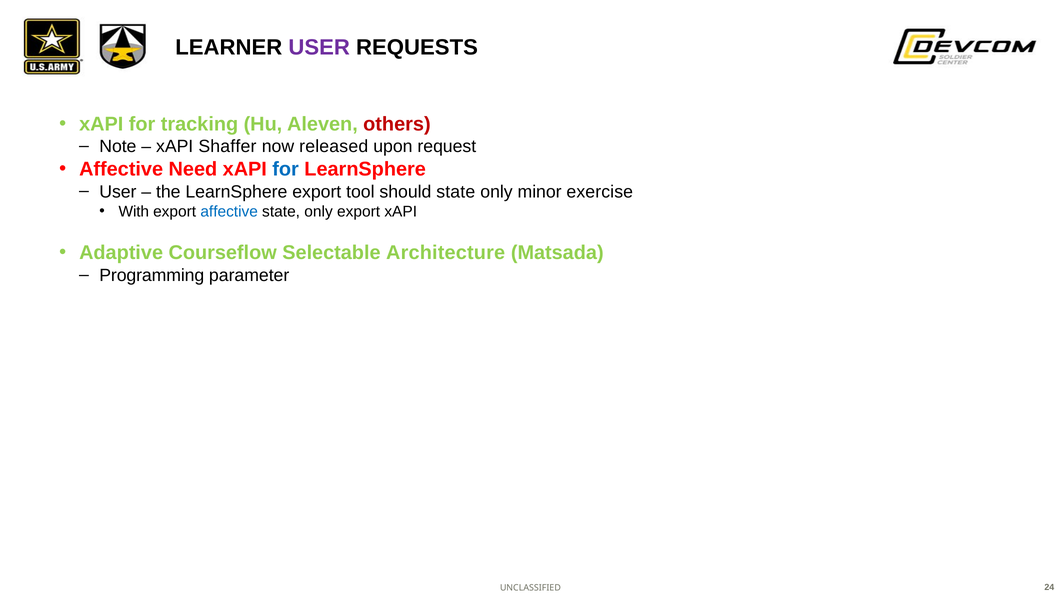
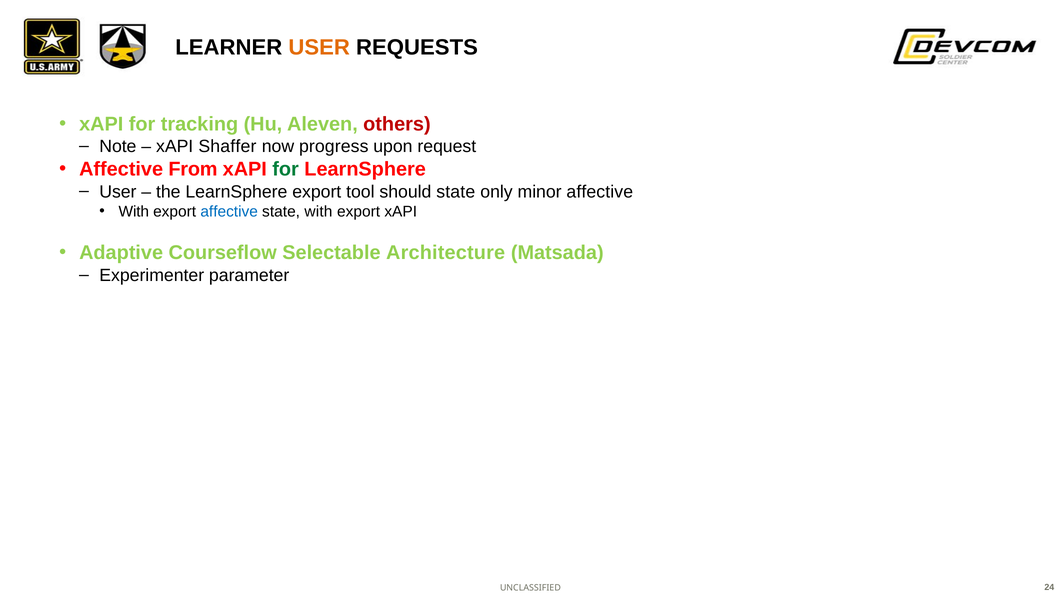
USER at (319, 47) colour: purple -> orange
released: released -> progress
Need: Need -> From
for at (286, 169) colour: blue -> green
minor exercise: exercise -> affective
only at (319, 211): only -> with
Programming: Programming -> Experimenter
